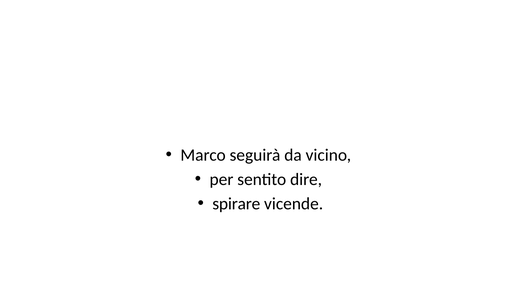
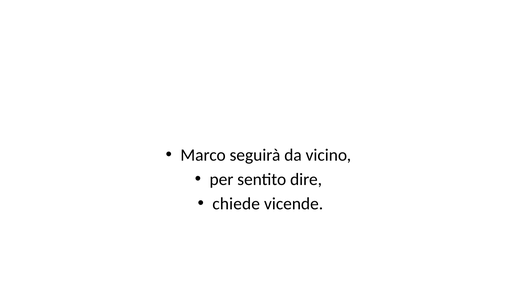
spirare: spirare -> chiede
